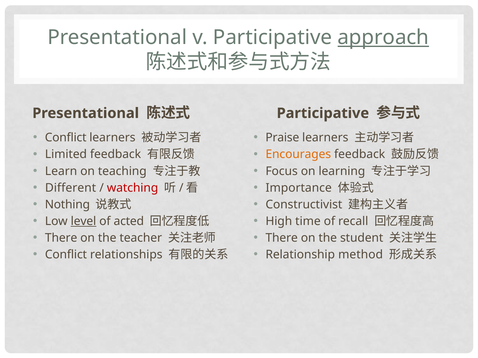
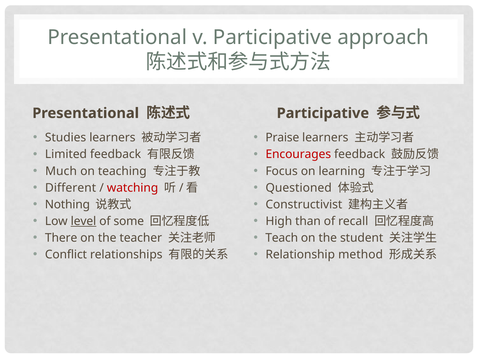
approach underline: present -> none
Conflict at (66, 138): Conflict -> Studies
Encourages colour: orange -> red
Learn: Learn -> Much
Importance: Importance -> Questioned
acted: acted -> some
time: time -> than
There at (282, 238): There -> Teach
